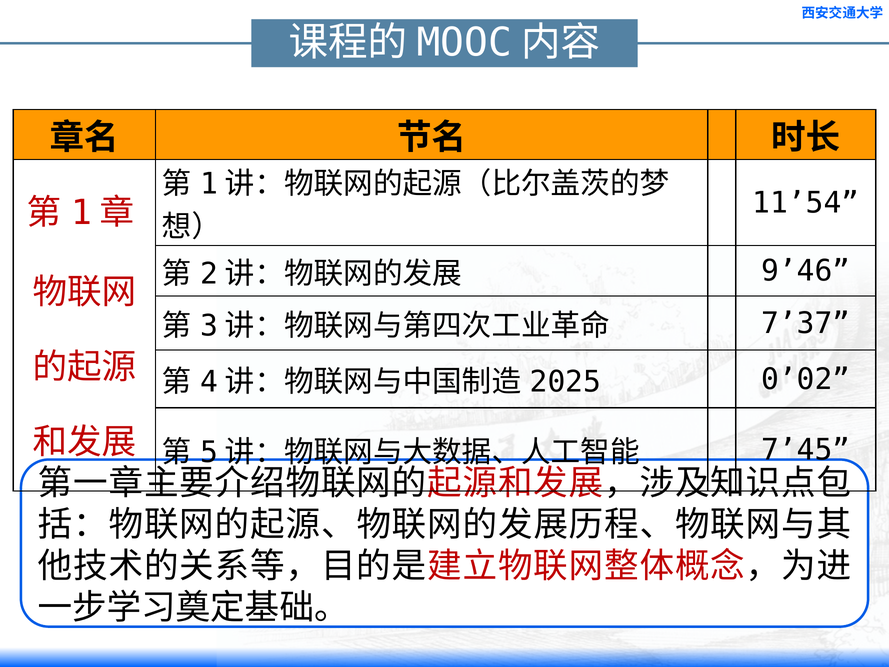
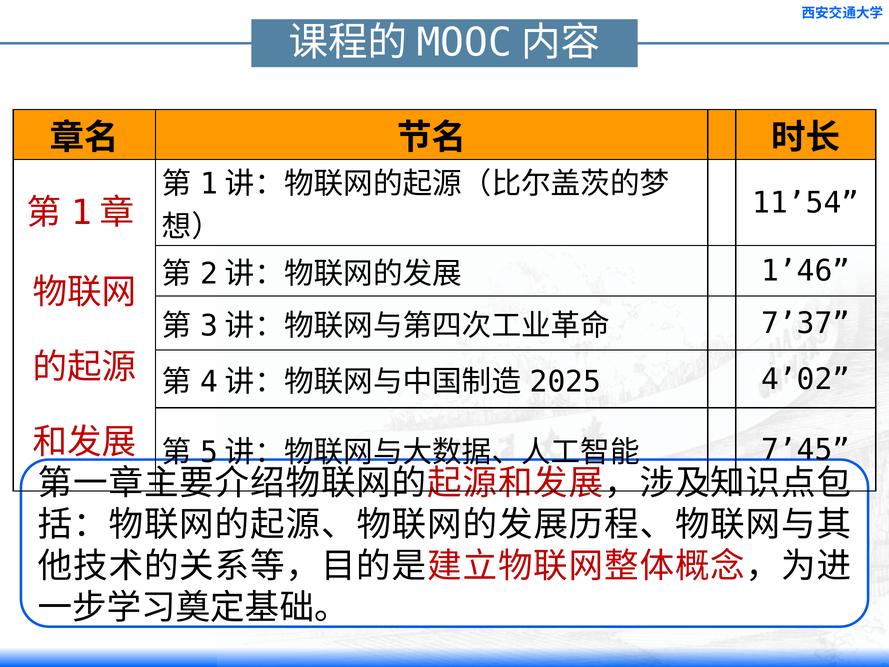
9’46: 9’46 -> 1’46
0’02: 0’02 -> 4’02
